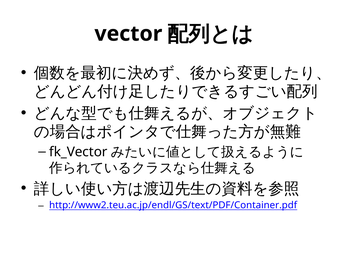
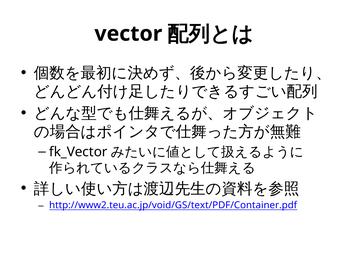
http://www2.teu.ac.jp/endl/GS/text/PDF/Container.pdf: http://www2.teu.ac.jp/endl/GS/text/PDF/Container.pdf -> http://www2.teu.ac.jp/void/GS/text/PDF/Container.pdf
